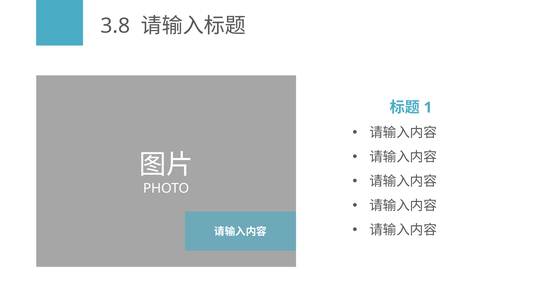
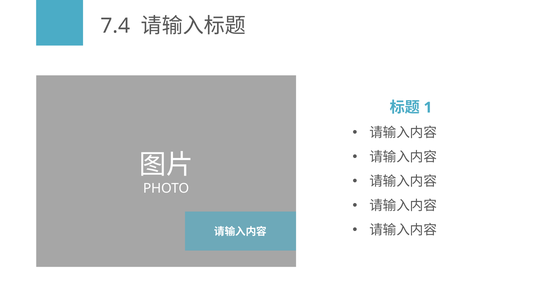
3.8: 3.8 -> 7.4
